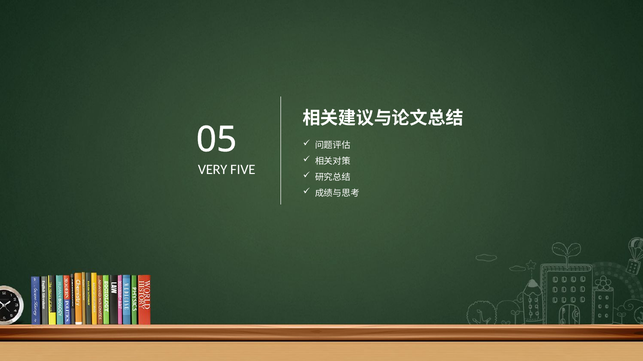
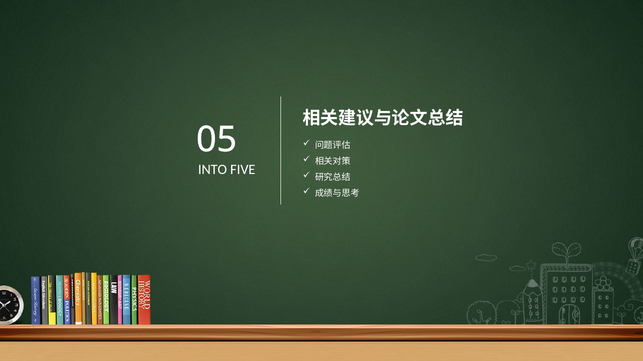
VERY: VERY -> INTO
